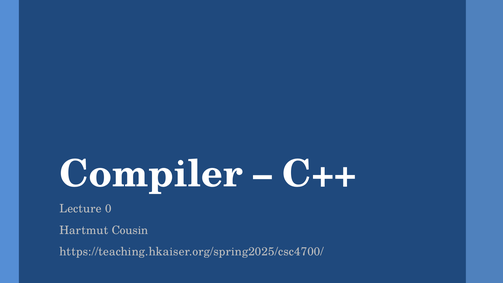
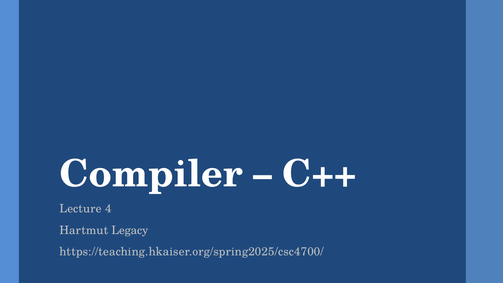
0: 0 -> 4
Cousin: Cousin -> Legacy
